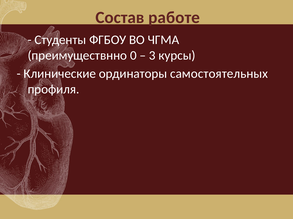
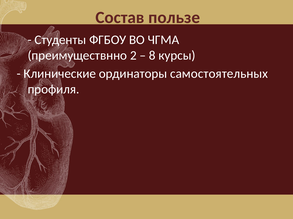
работе: работе -> пользе
0: 0 -> 2
3: 3 -> 8
